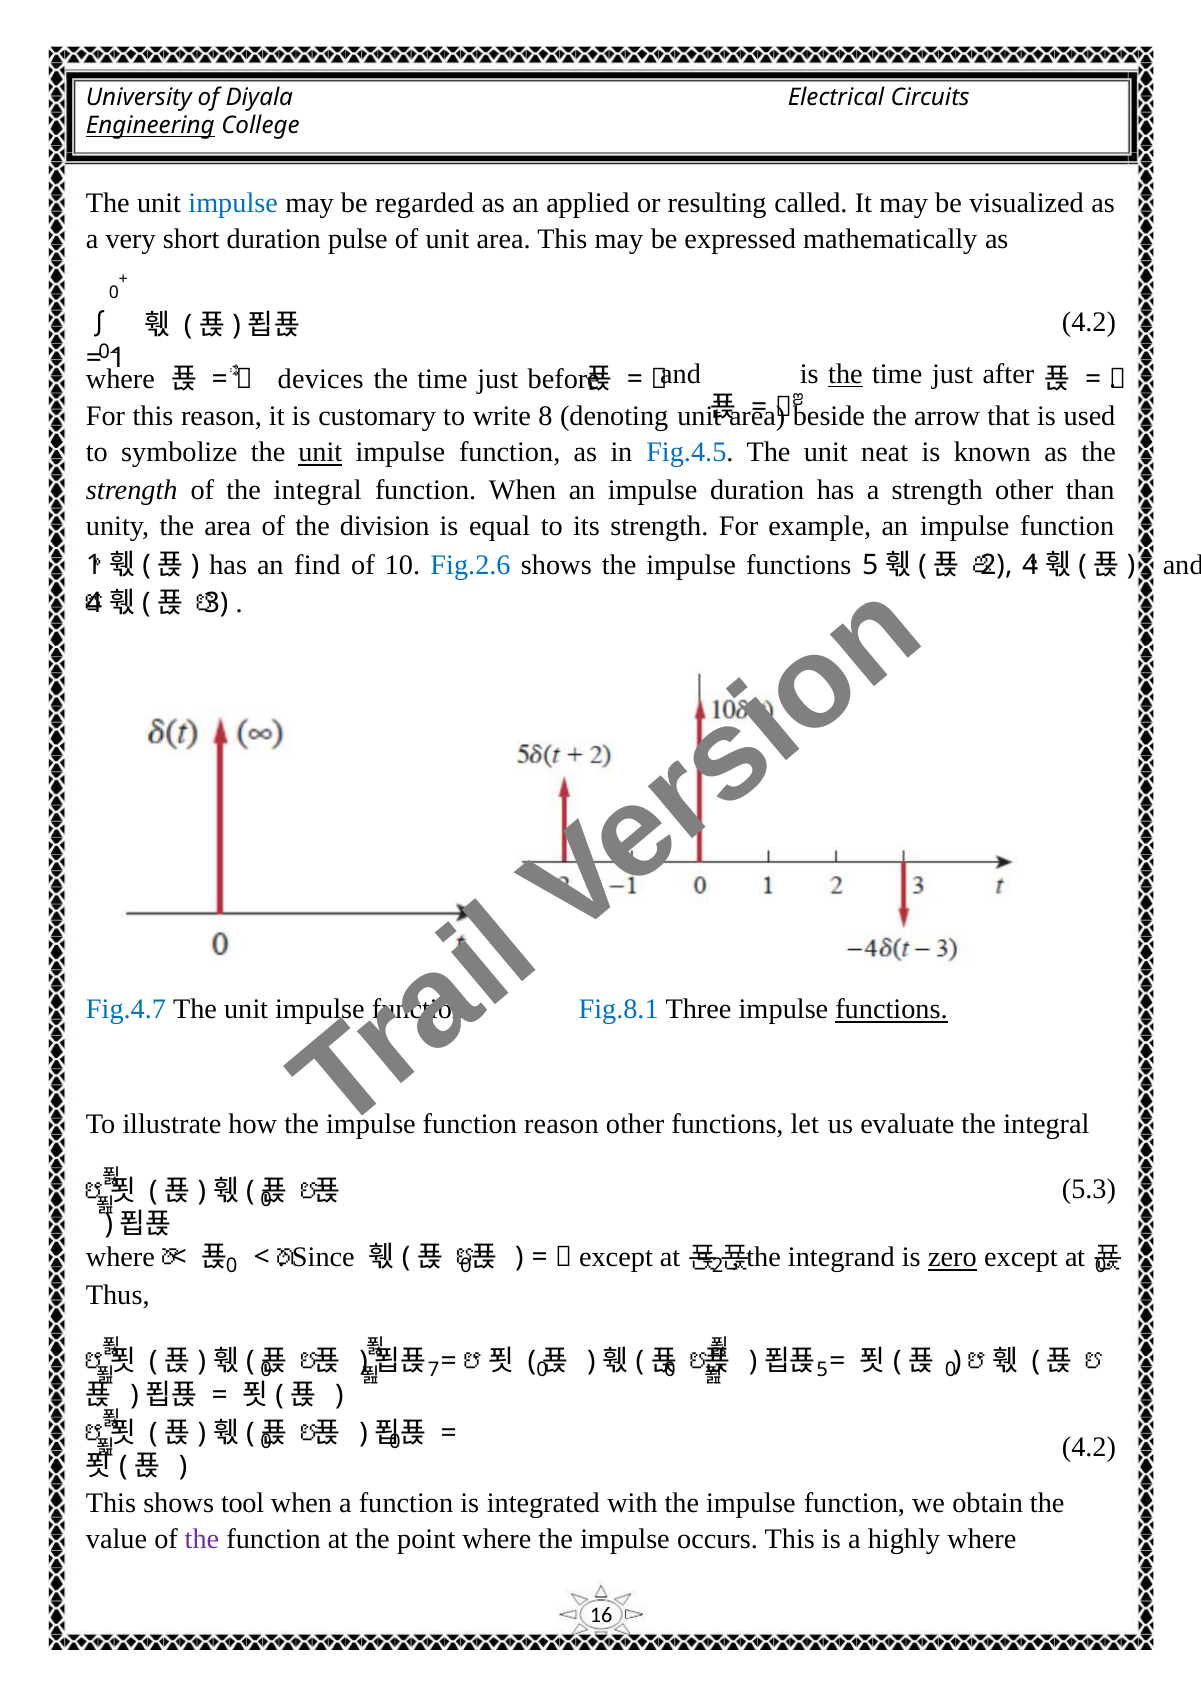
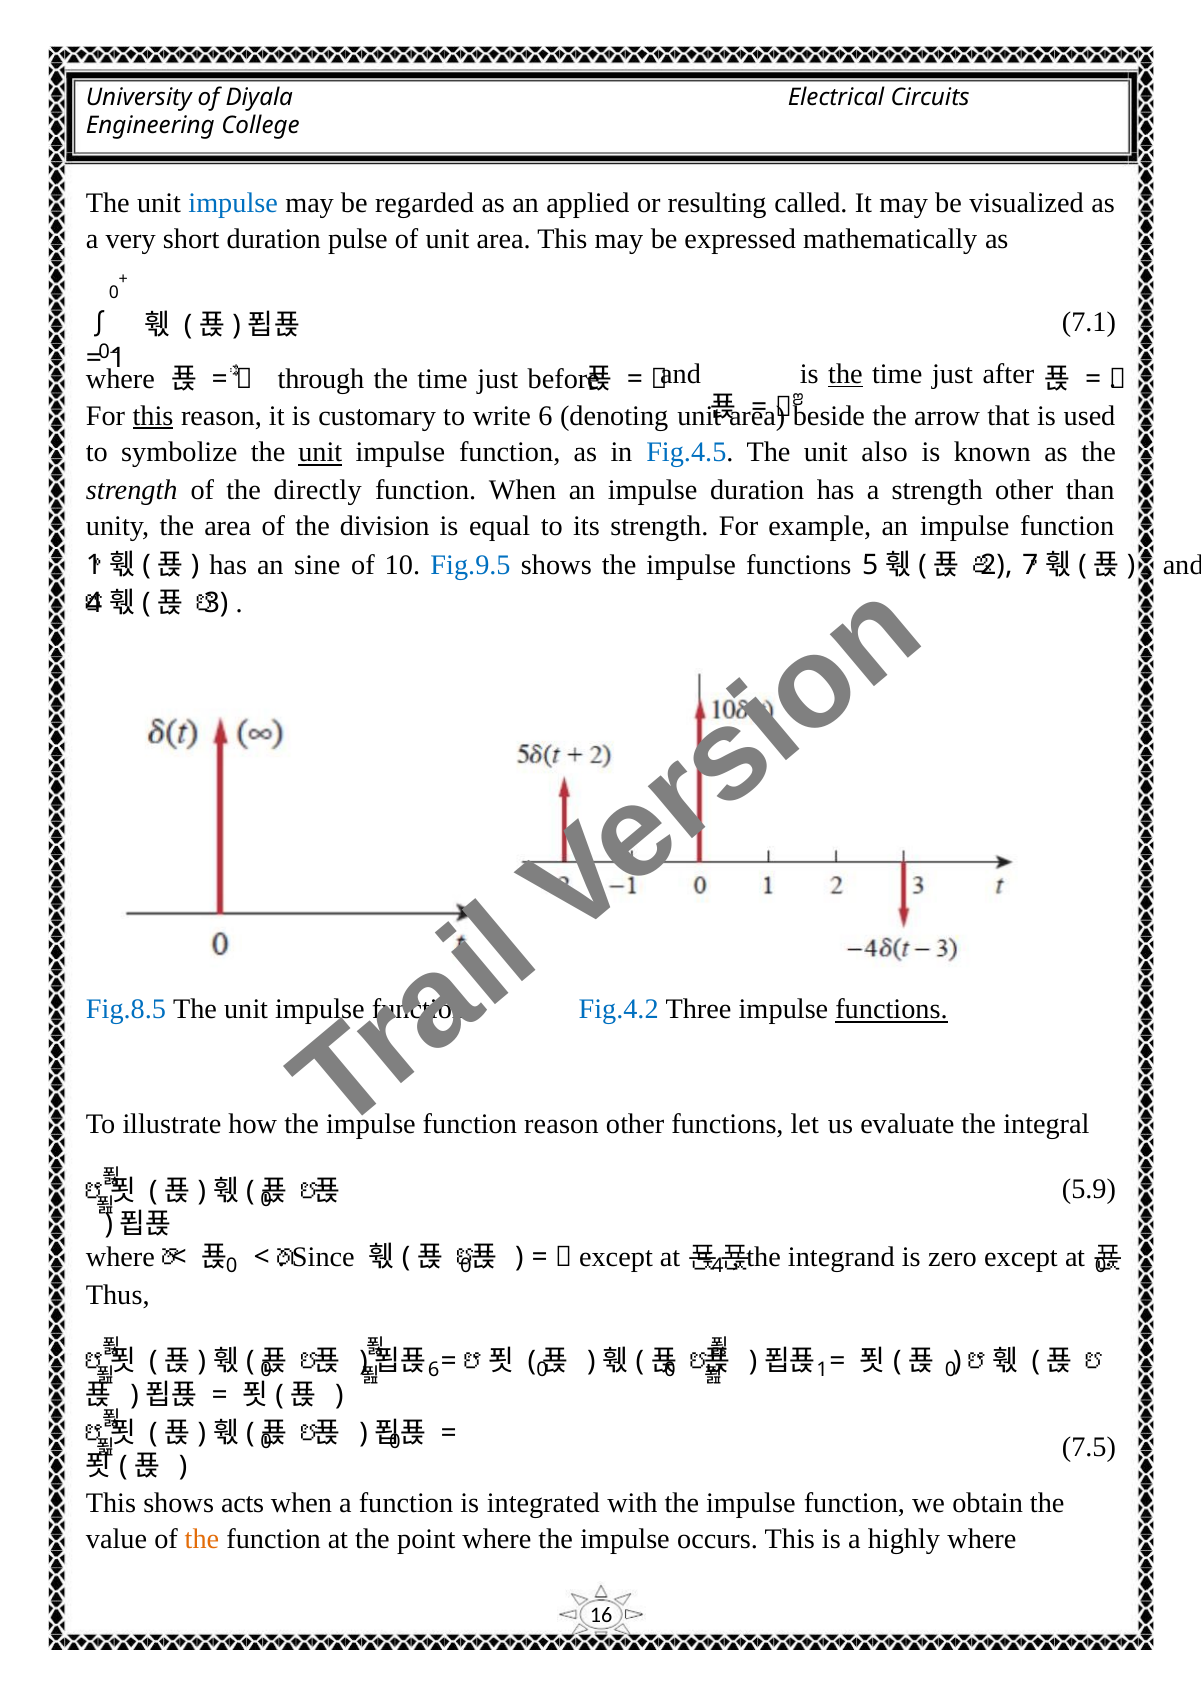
Engineering underline: present -> none
4.2 at (1089, 322): 4.2 -> 7.1
devices: devices -> through
this at (153, 416) underline: none -> present
write 8: 8 -> 6
neat: neat -> also
of the integral: integral -> directly
find: find -> sine
Fig.2.6: Fig.2.6 -> Fig.9.5
4: 4 -> 7
Fig.4.7: Fig.4.7 -> Fig.8.5
Fig.8.1: Fig.8.1 -> Fig.4.2
5.3: 5.3 -> 5.9
zero underline: present -> none
2 at (718, 1266): 2 -> 4
7 at (434, 1370): 7 -> 6
5 at (822, 1370): 5 -> 1
4.2 at (1089, 1447): 4.2 -> 7.5
tool: tool -> acts
the at (202, 1539) colour: purple -> orange
